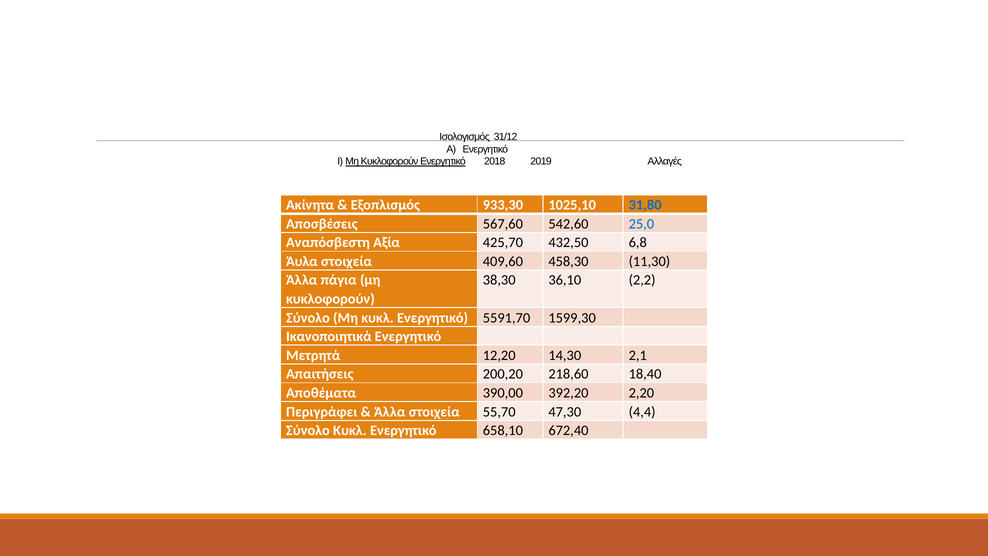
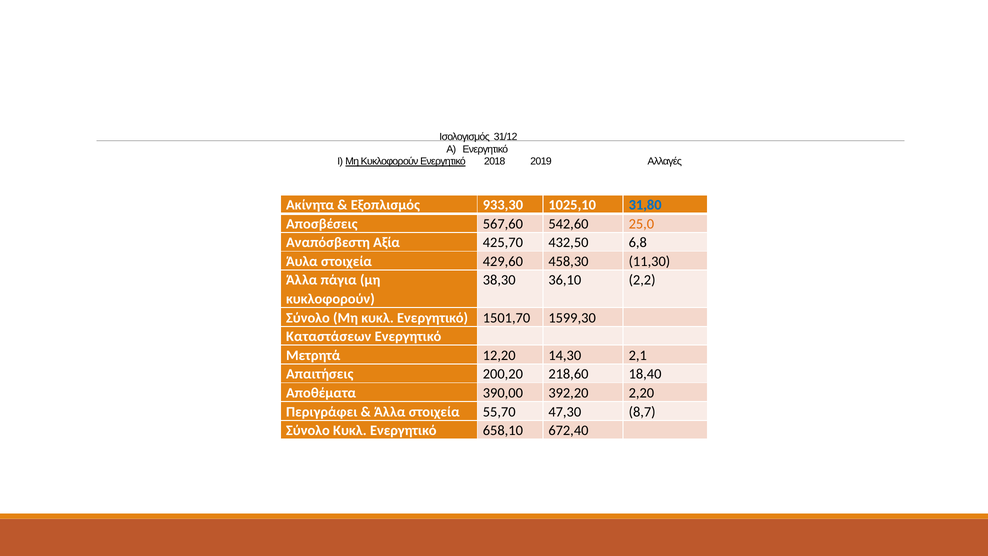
25,0 colour: blue -> orange
409,60: 409,60 -> 429,60
5591,70: 5591,70 -> 1501,70
Ικανοποιητικά: Ικανοποιητικά -> Καταστάσεων
4,4: 4,4 -> 8,7
